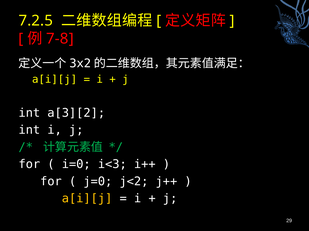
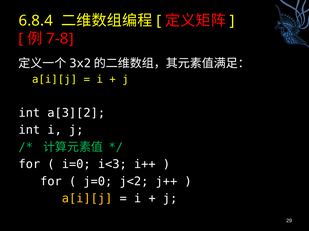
7.2.5: 7.2.5 -> 6.8.4
